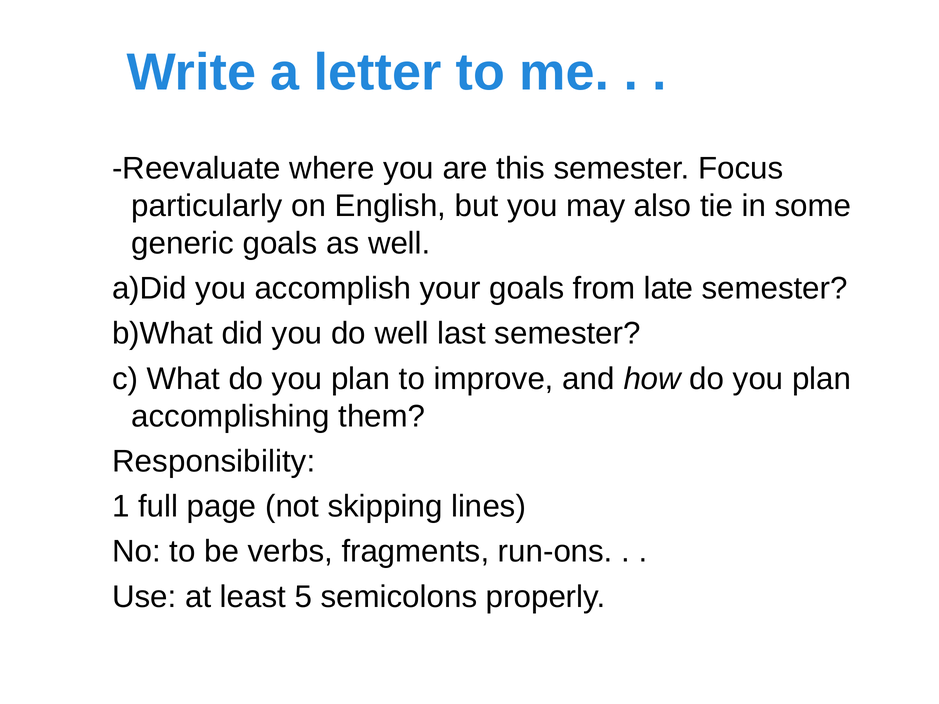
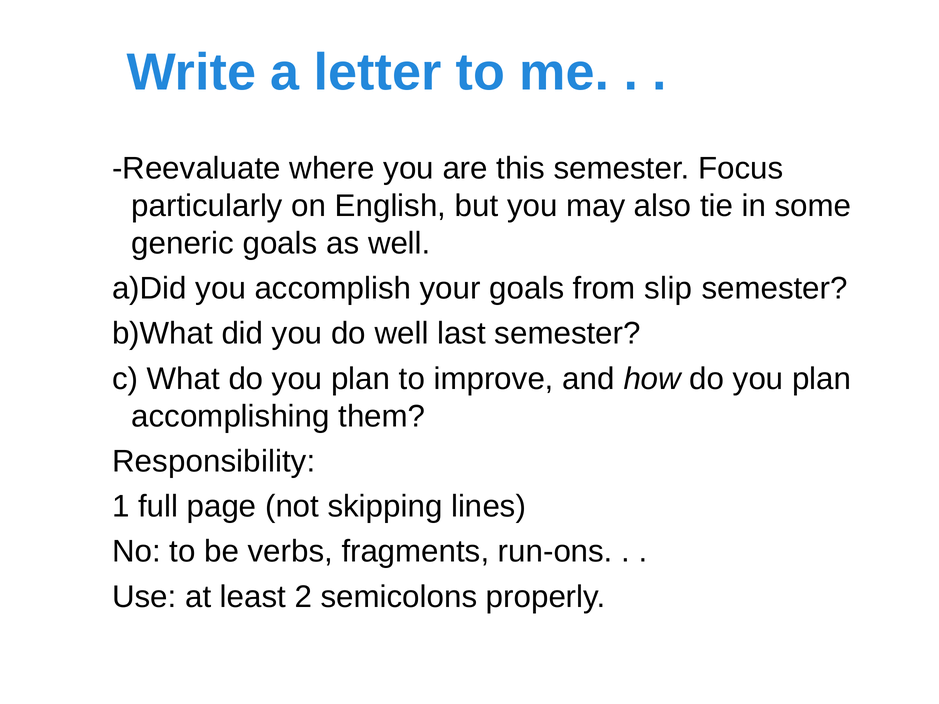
late: late -> slip
5: 5 -> 2
